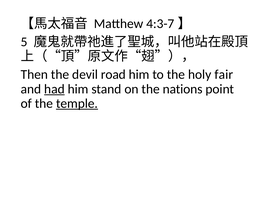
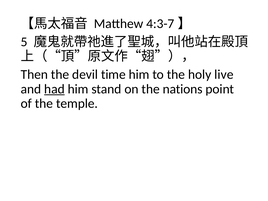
road: road -> time
fair: fair -> live
temple underline: present -> none
